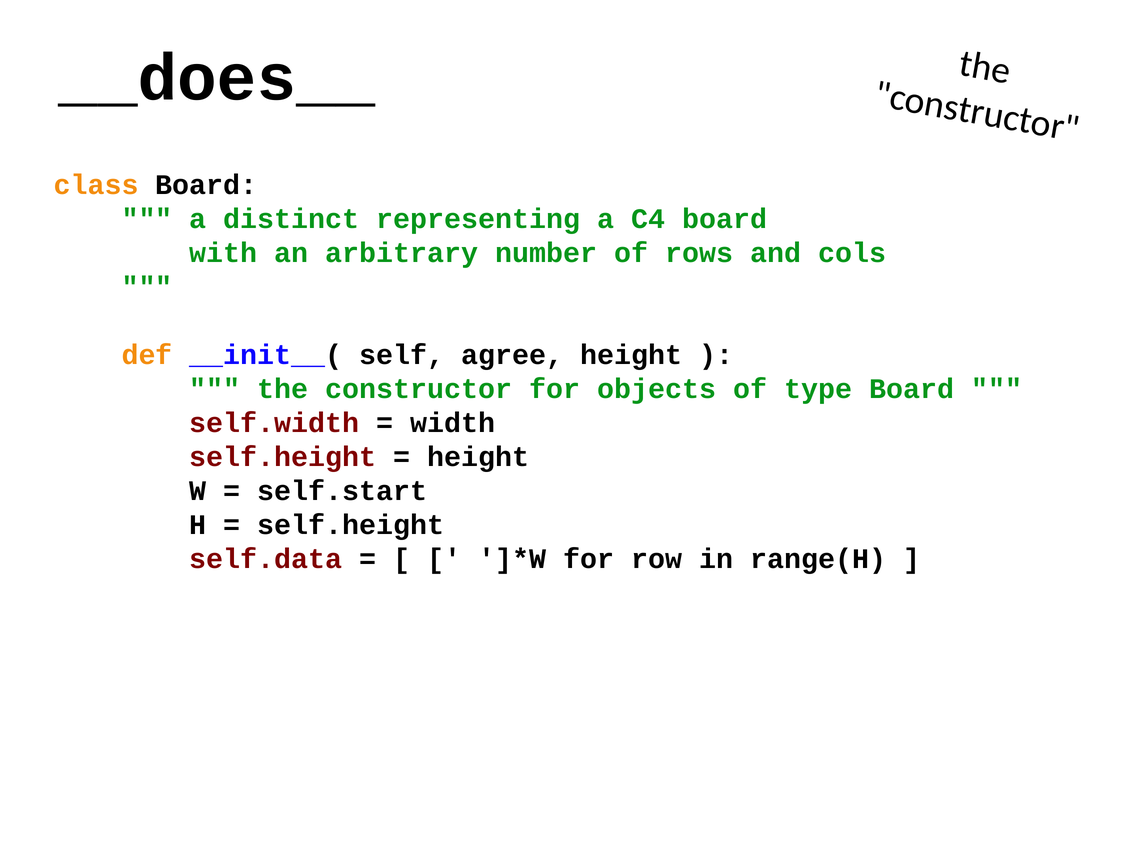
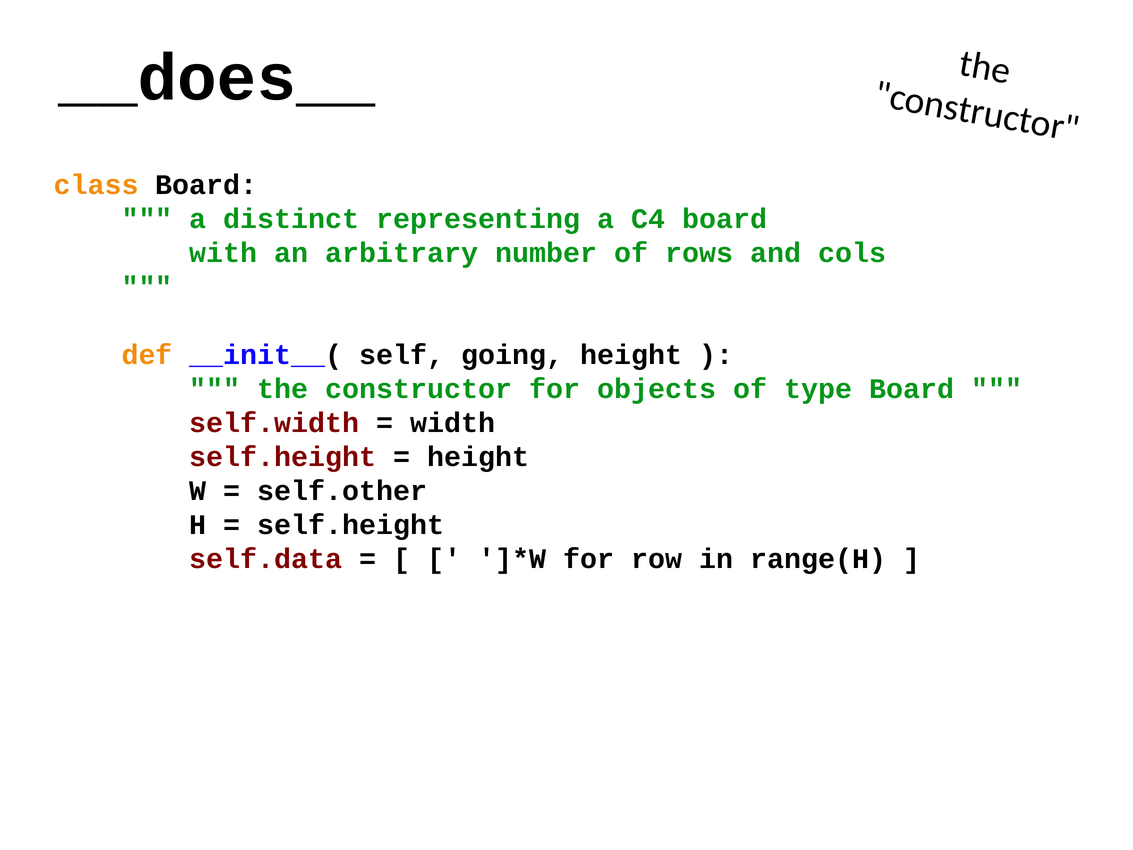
agree: agree -> going
self.start: self.start -> self.other
